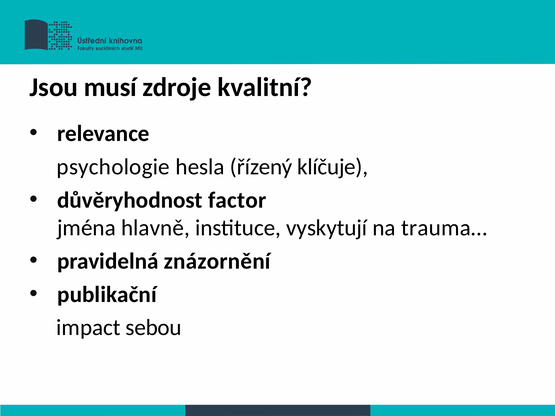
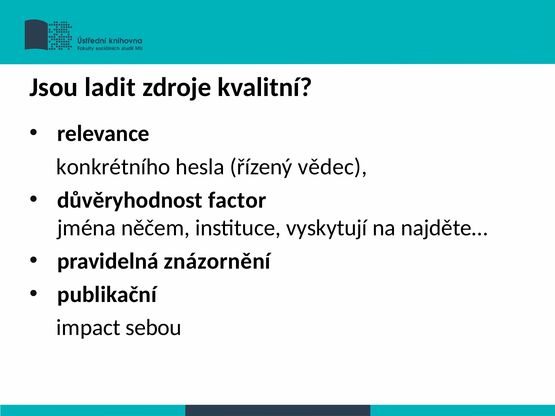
musí: musí -> ladit
psychologie: psychologie -> konkrétního
klíčuje: klíčuje -> vědec
hlavně: hlavně -> něčem
trauma…: trauma… -> najděte…
